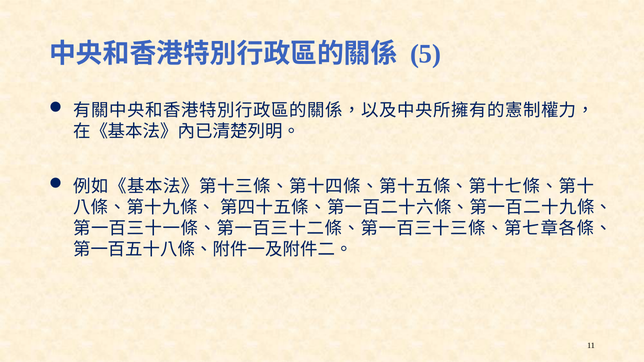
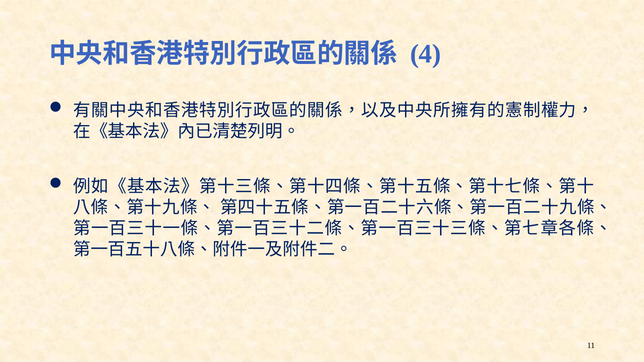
5: 5 -> 4
